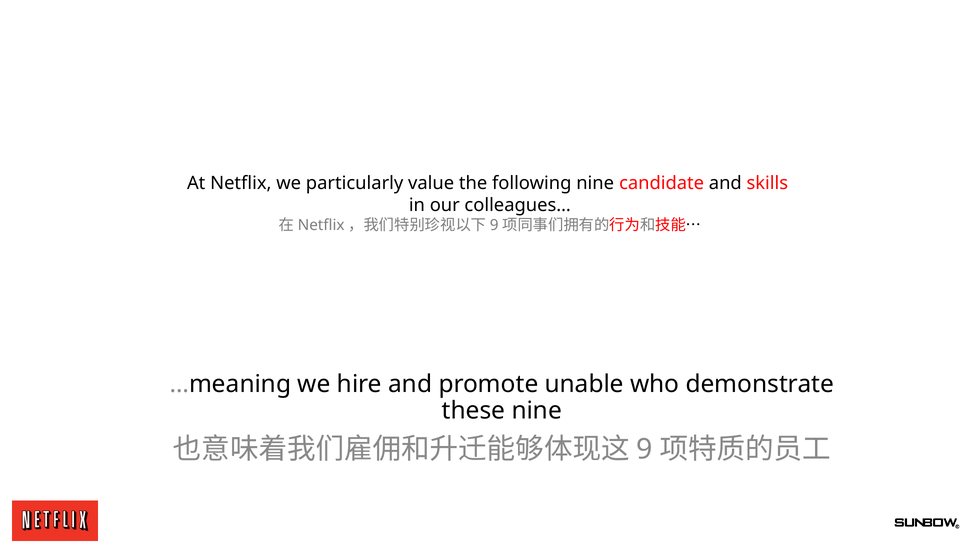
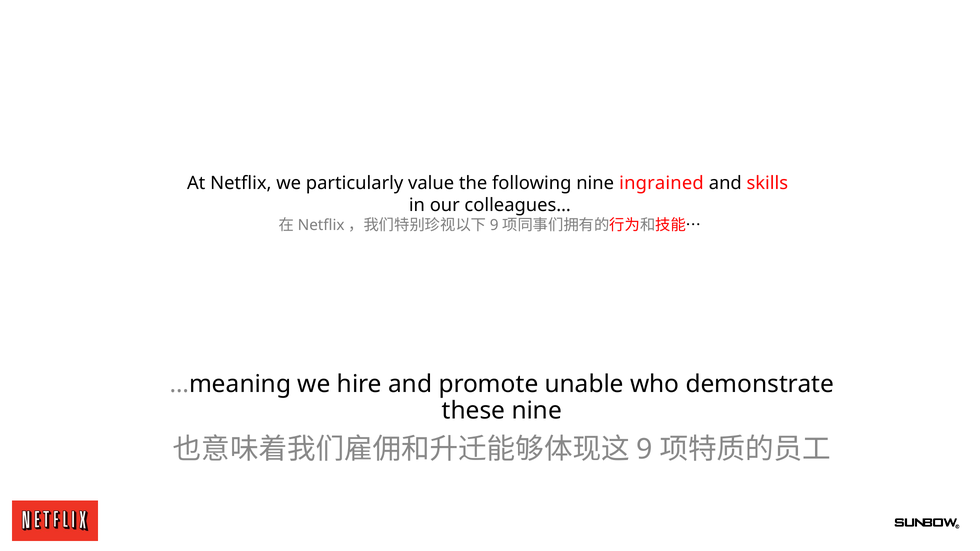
candidate: candidate -> ingrained
